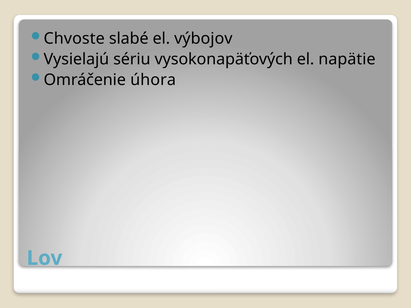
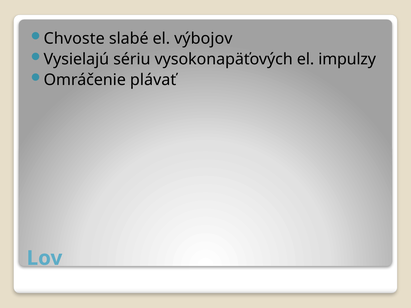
napätie: napätie -> impulzy
úhora: úhora -> plávať
